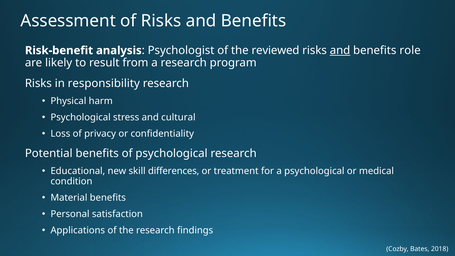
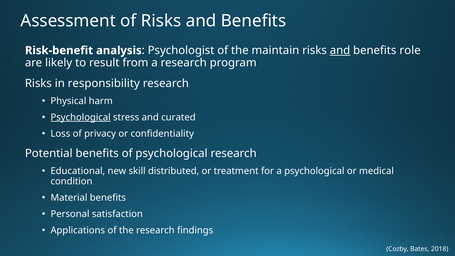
reviewed: reviewed -> maintain
Psychological at (81, 117) underline: none -> present
cultural: cultural -> curated
differences: differences -> distributed
